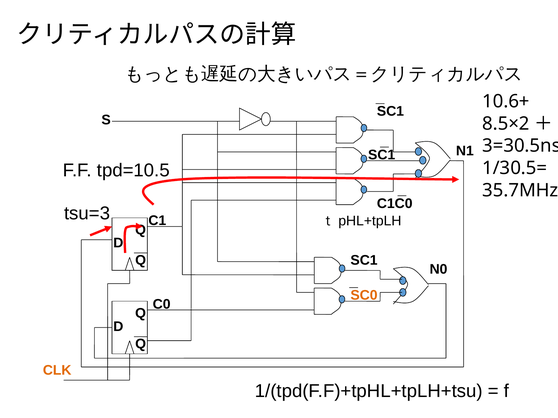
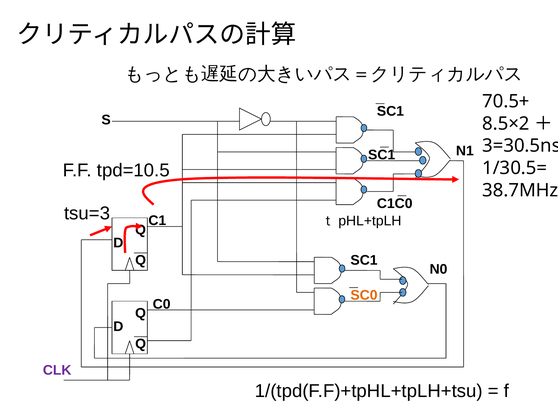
10.6+: 10.6+ -> 70.5+
35.7MHz: 35.7MHz -> 38.7MHz
CLK colour: orange -> purple
